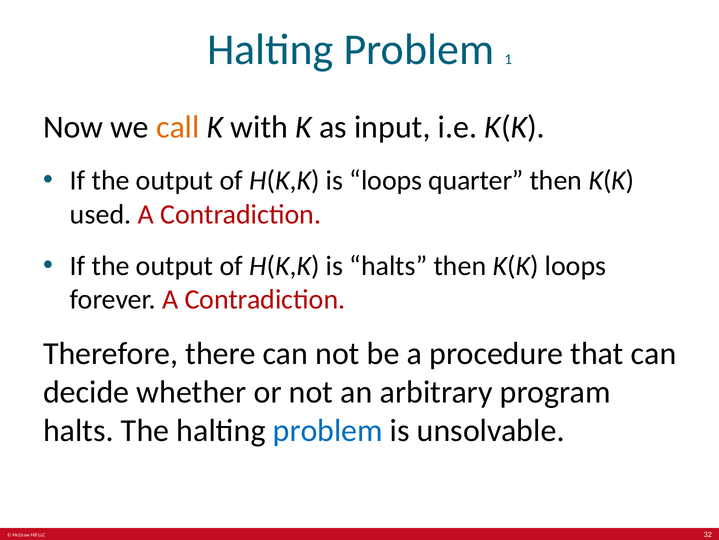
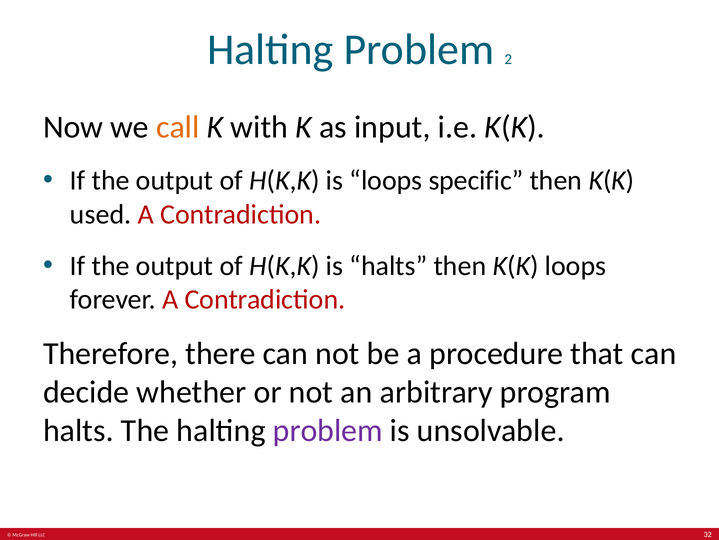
1: 1 -> 2
quarter: quarter -> specific
problem at (328, 430) colour: blue -> purple
